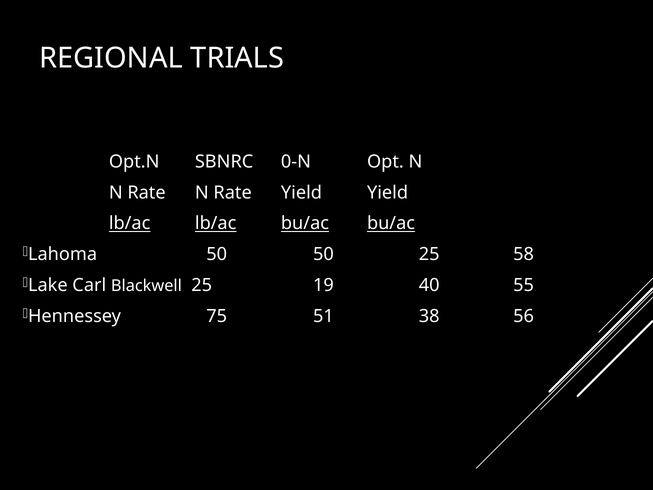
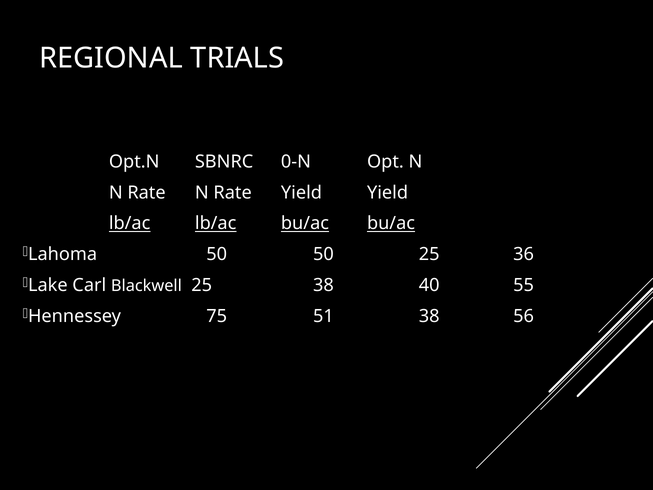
58: 58 -> 36
25 19: 19 -> 38
